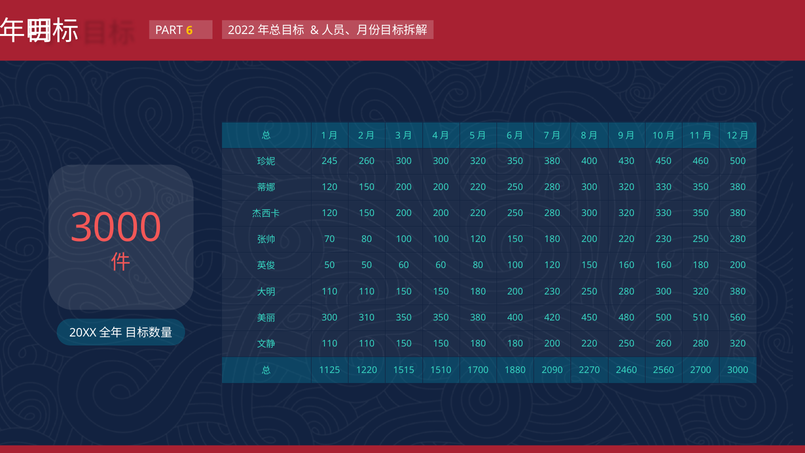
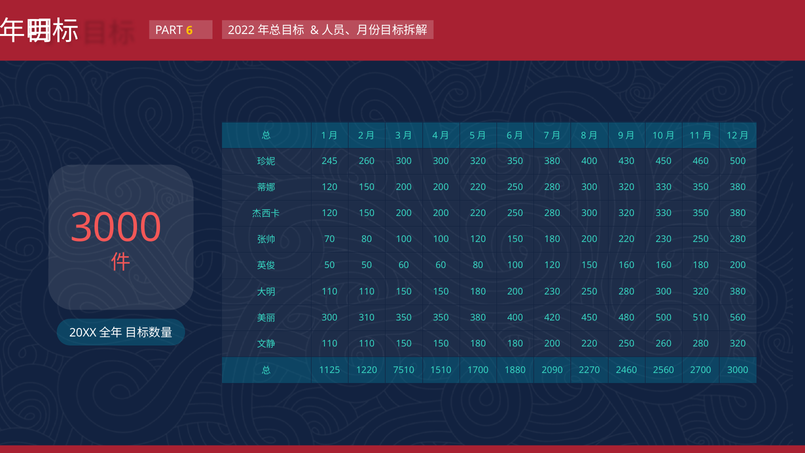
1515: 1515 -> 7510
